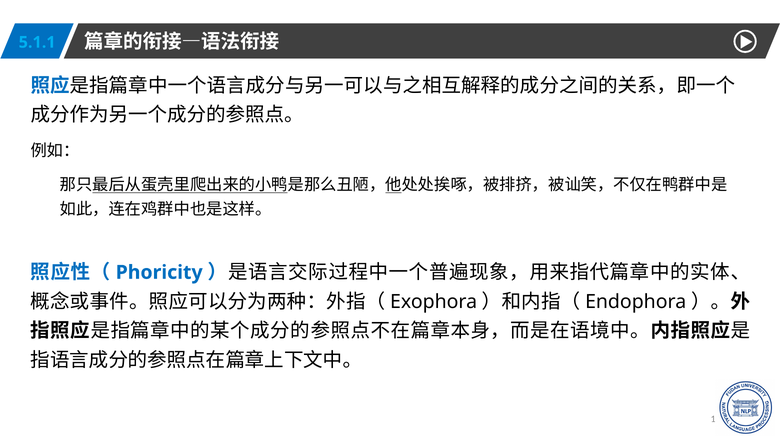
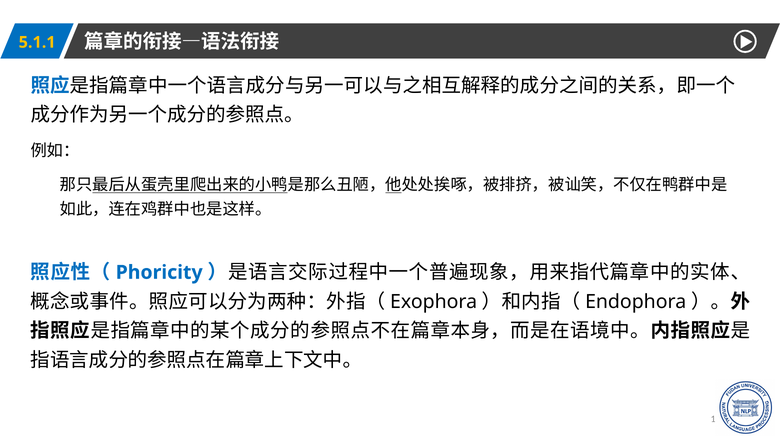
5.1.1 colour: light blue -> yellow
